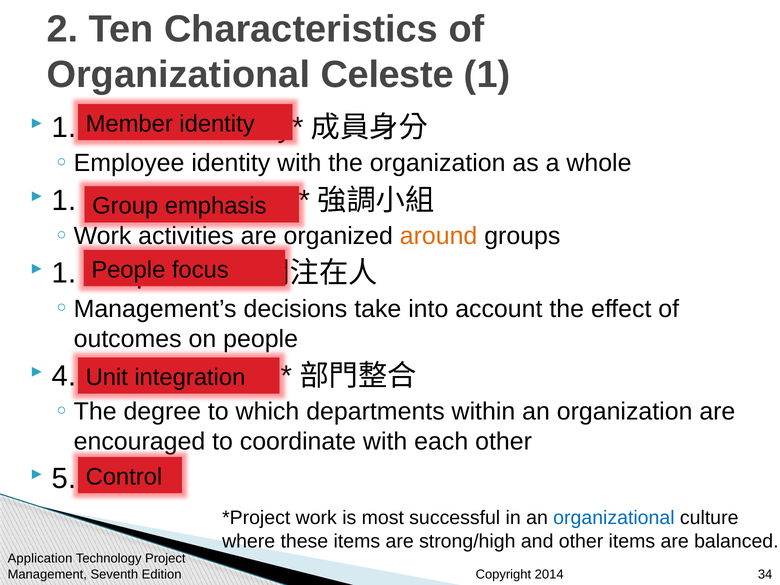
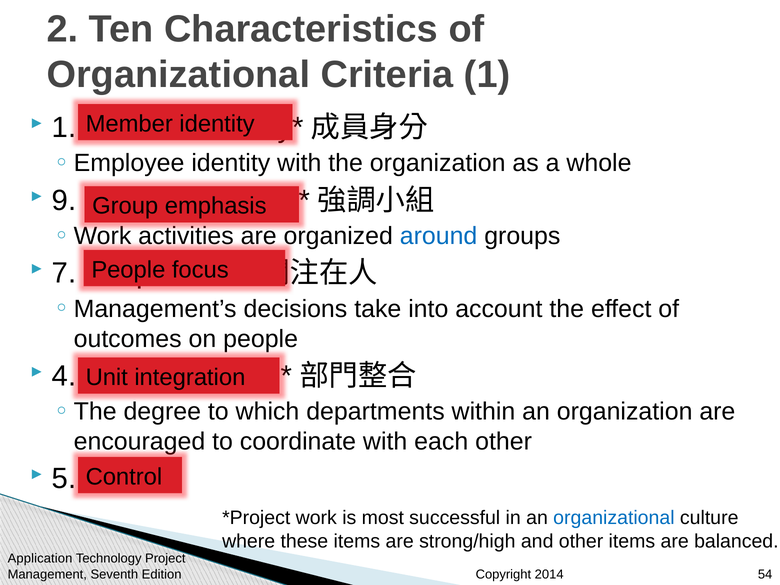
Celeste: Celeste -> Criteria
1 at (64, 200): 1 -> 9
around colour: orange -> blue
1 at (64, 273): 1 -> 7
34: 34 -> 54
